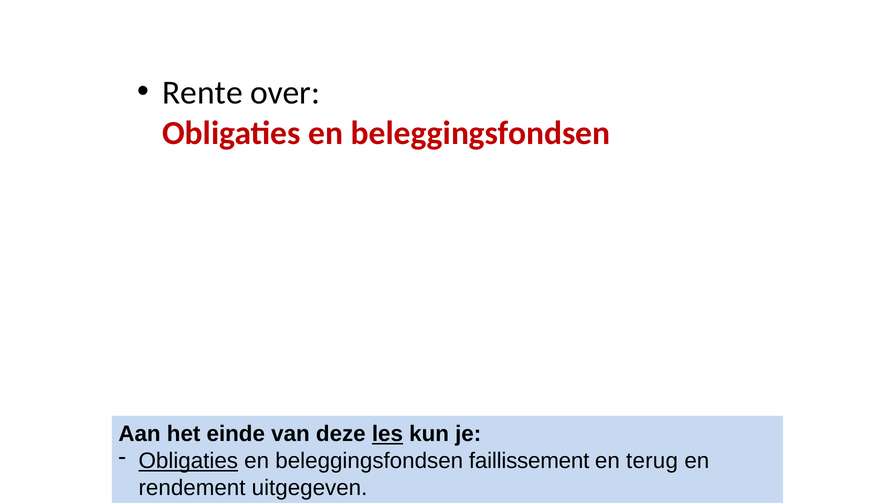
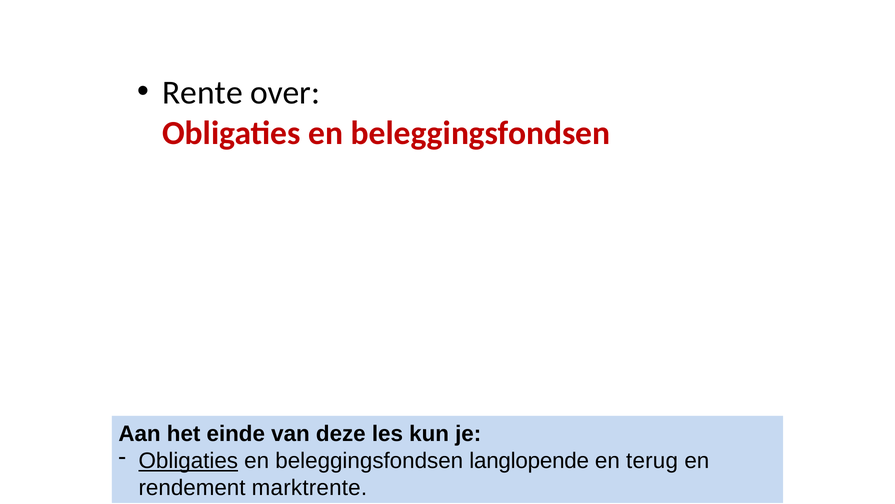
les underline: present -> none
faillissement: faillissement -> langlopende
uitgegeven: uitgegeven -> marktrente
